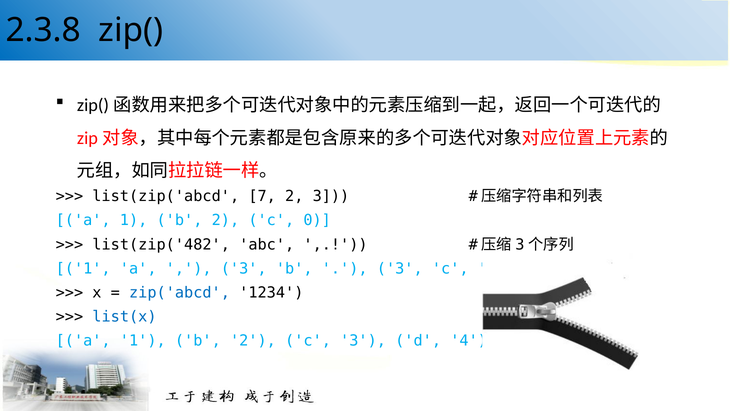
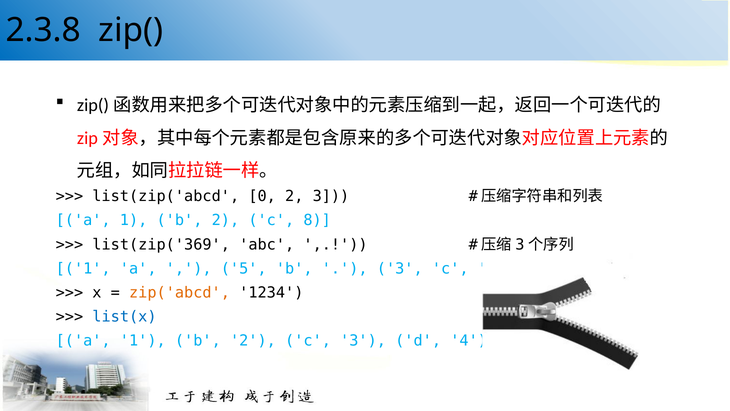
7: 7 -> 0
0: 0 -> 8
list(zip('482: list(zip('482 -> list(zip('369
3 at (244, 268): 3 -> 5
zip('abcd colour: blue -> orange
